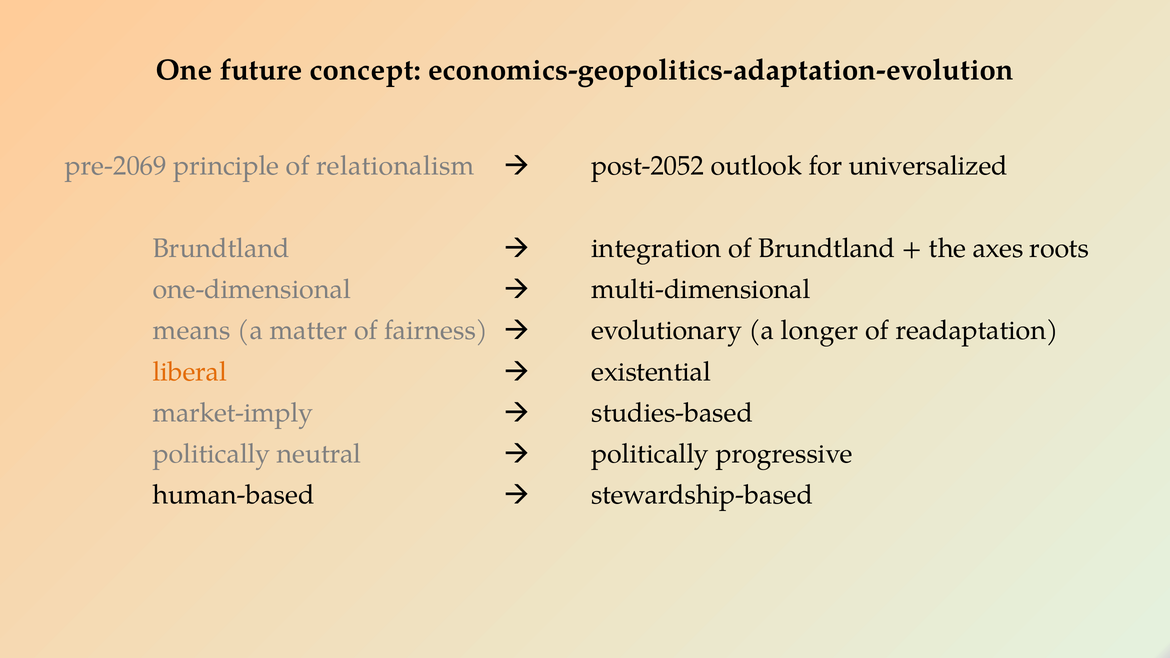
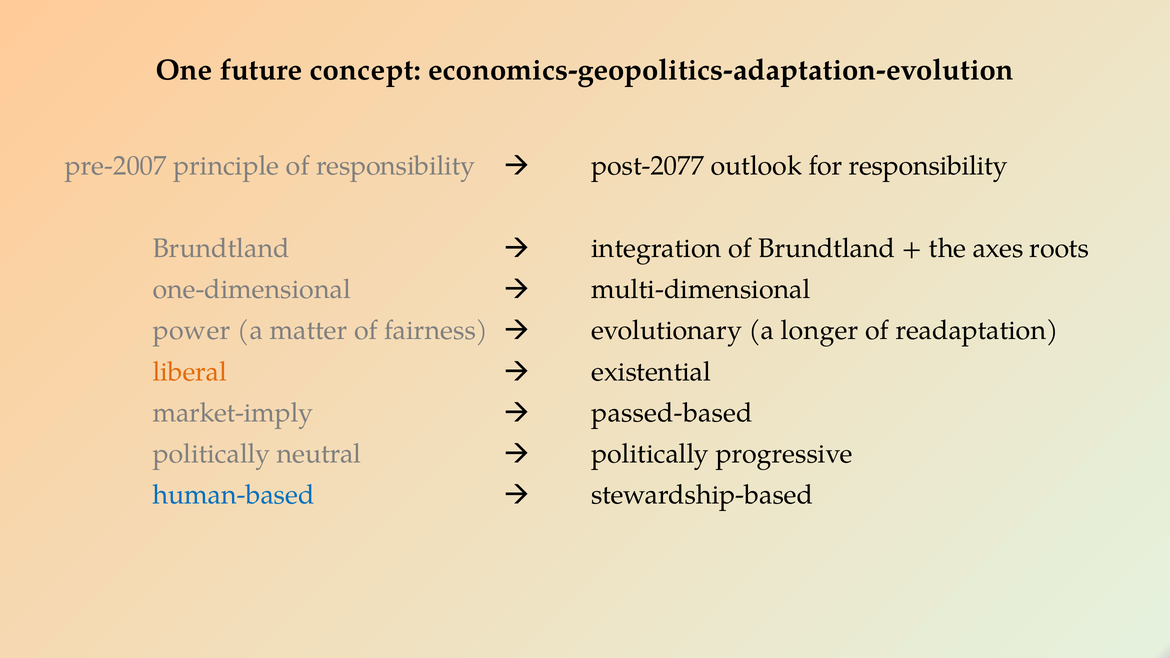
pre-2069: pre-2069 -> pre-2007
of relationalism: relationalism -> responsibility
post-2052: post-2052 -> post-2077
for universalized: universalized -> responsibility
means: means -> power
studies-based: studies-based -> passed-based
human-based colour: black -> blue
